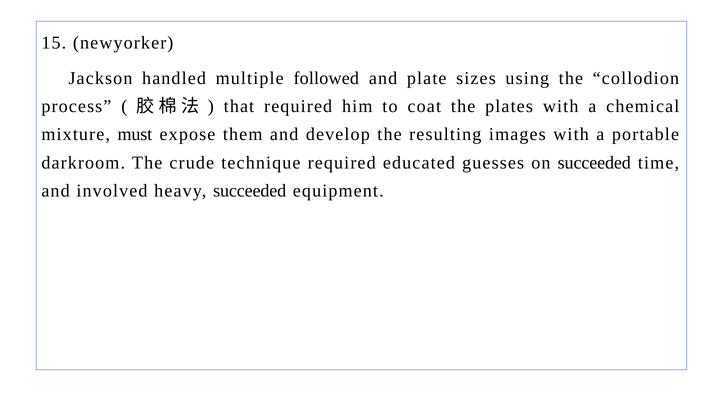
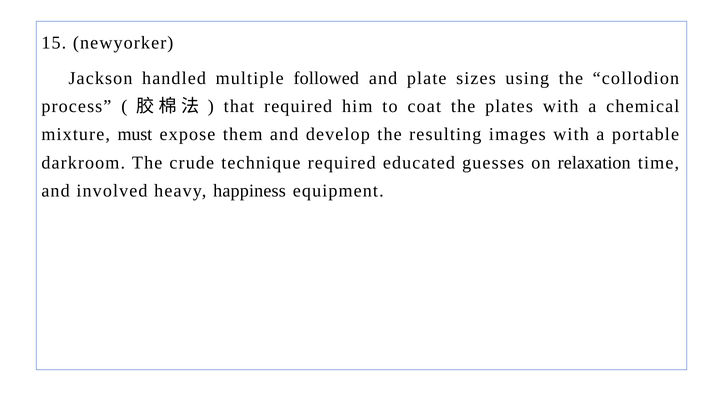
on succeeded: succeeded -> relaxation
heavy succeeded: succeeded -> happiness
